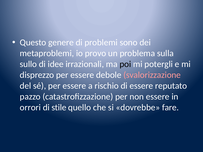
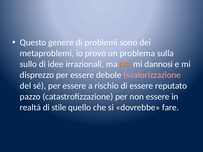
poi colour: black -> orange
potergli: potergli -> dannosi
orrori: orrori -> realtà
